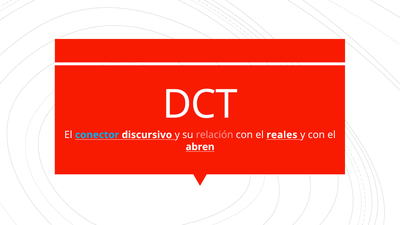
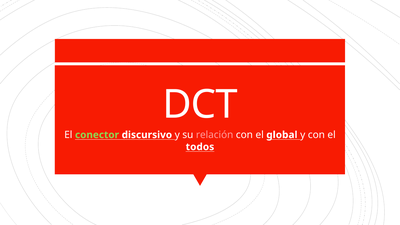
conector colour: light blue -> light green
reales: reales -> global
abren: abren -> todos
